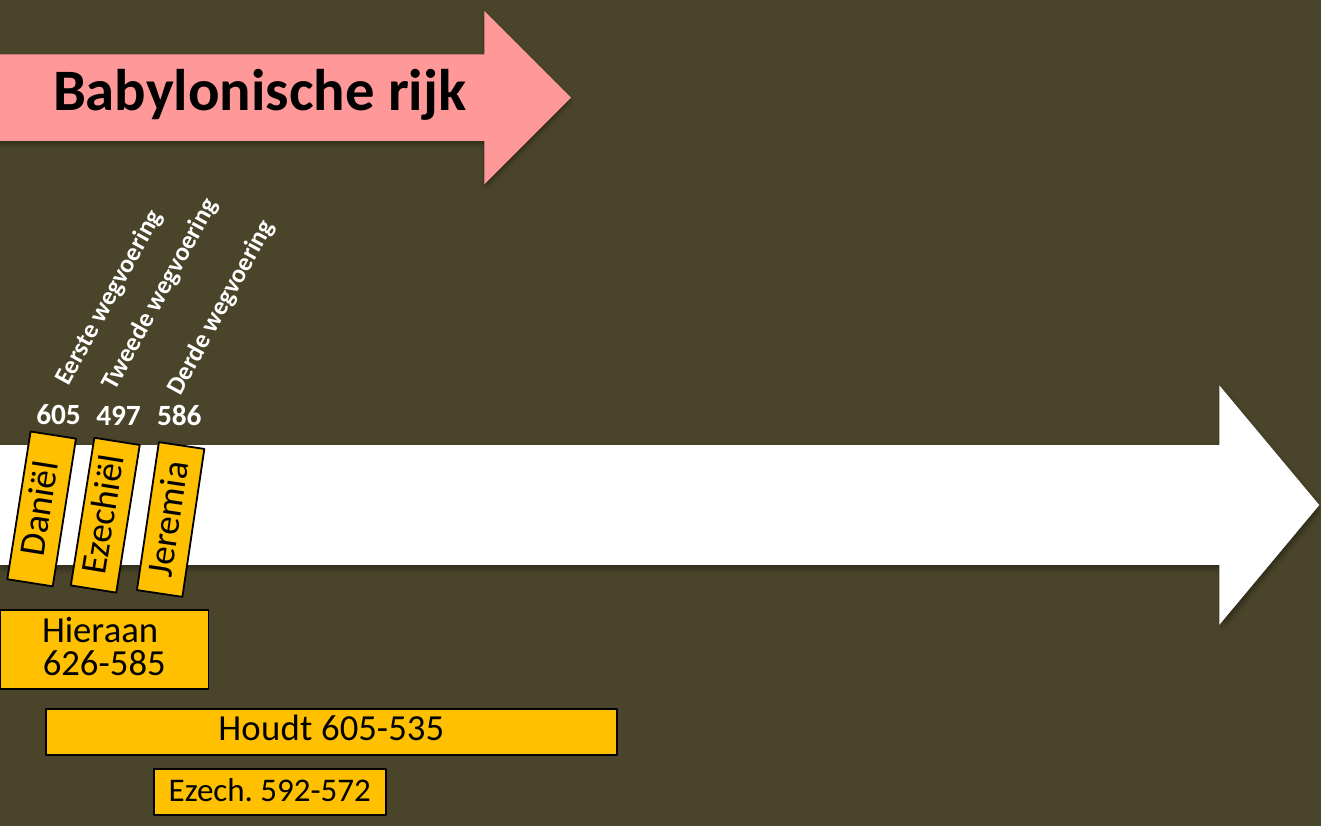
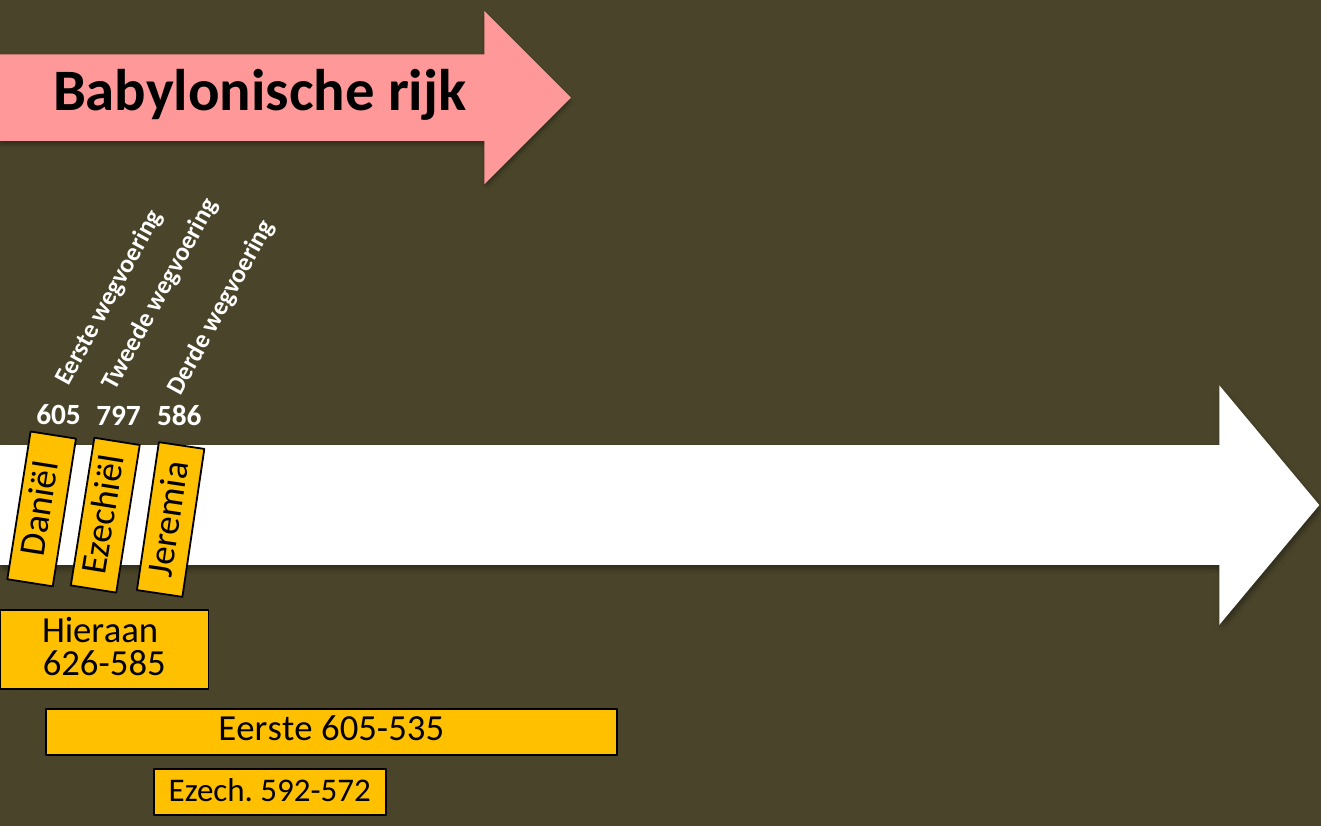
497: 497 -> 797
Houdt: Houdt -> Eerste
